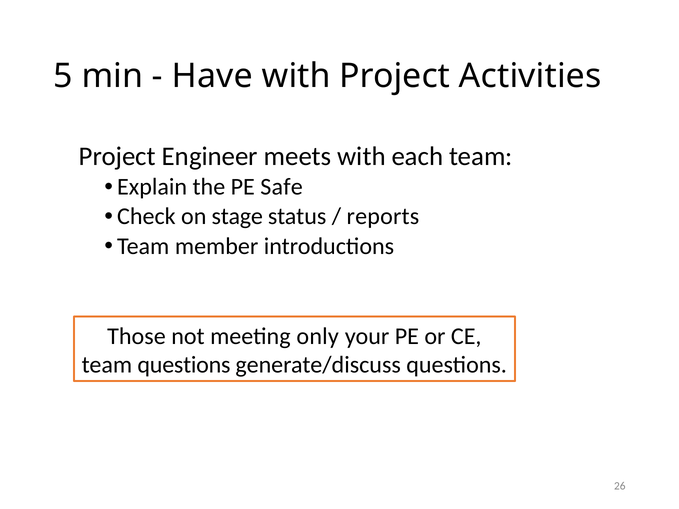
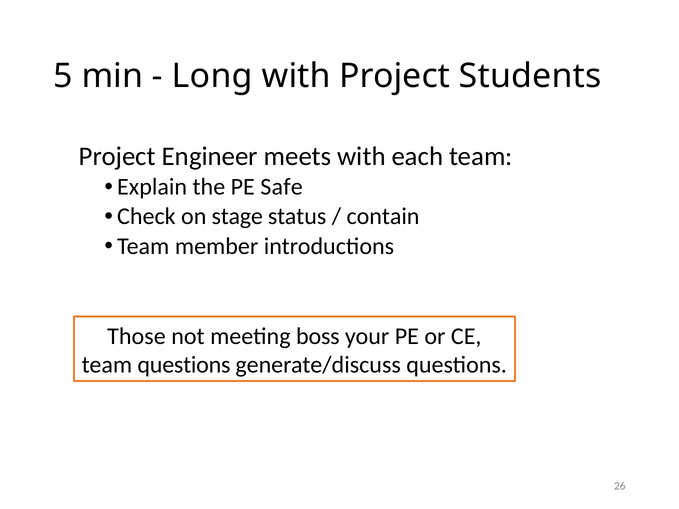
Have: Have -> Long
Activities: Activities -> Students
reports: reports -> contain
only: only -> boss
